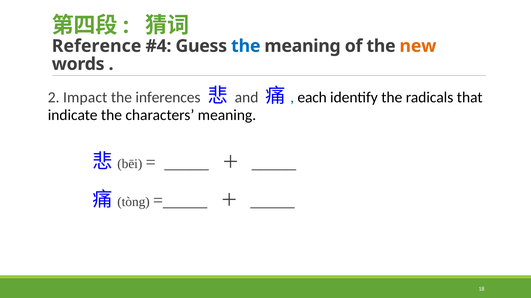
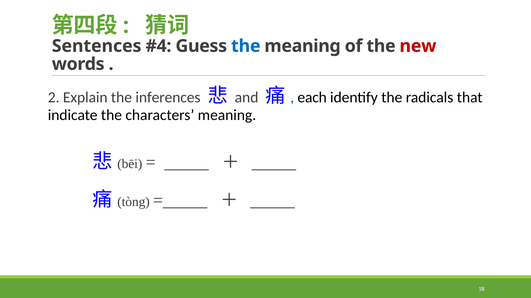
Reference: Reference -> Sentences
new colour: orange -> red
Impact: Impact -> Explain
